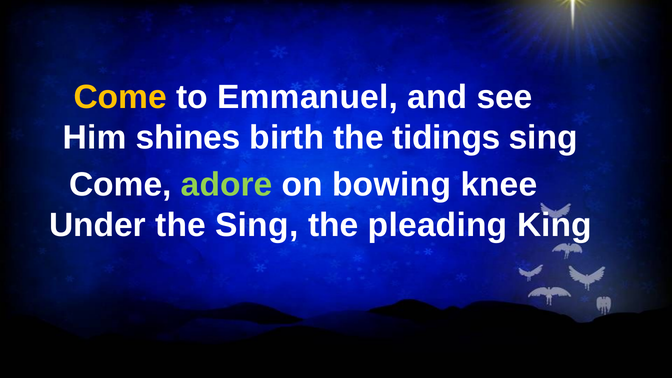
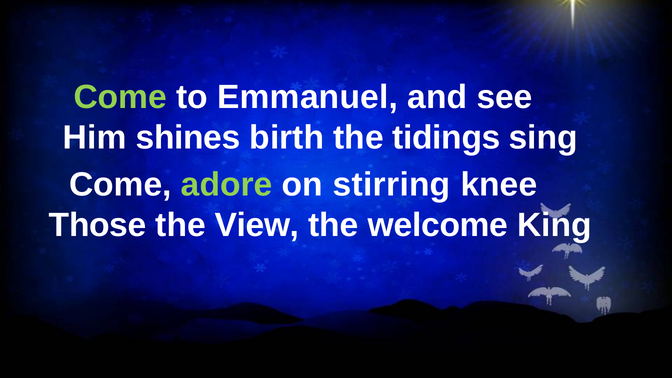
Come at (120, 97) colour: yellow -> light green
bowing: bowing -> stirring
Under: Under -> Those
the Sing: Sing -> View
pleading: pleading -> welcome
